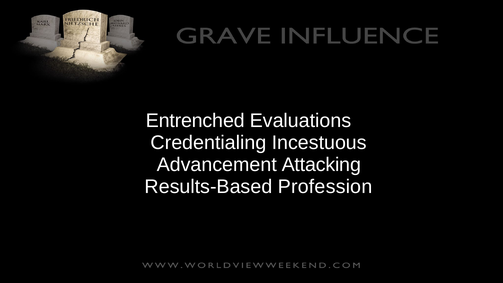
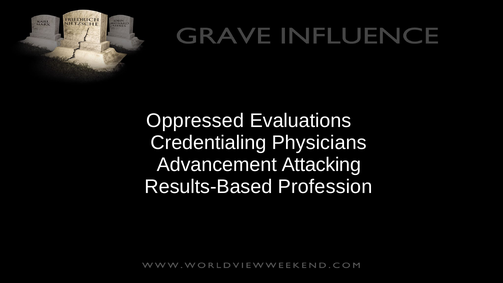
Entrenched: Entrenched -> Oppressed
Incestuous: Incestuous -> Physicians
